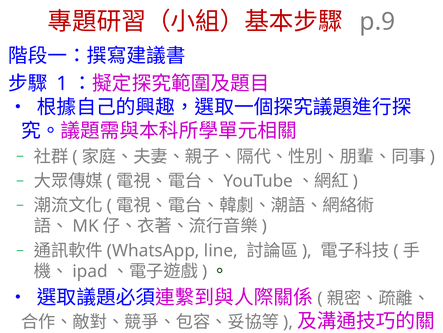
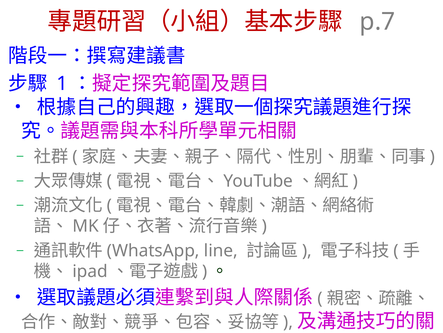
p.9: p.9 -> p.7
